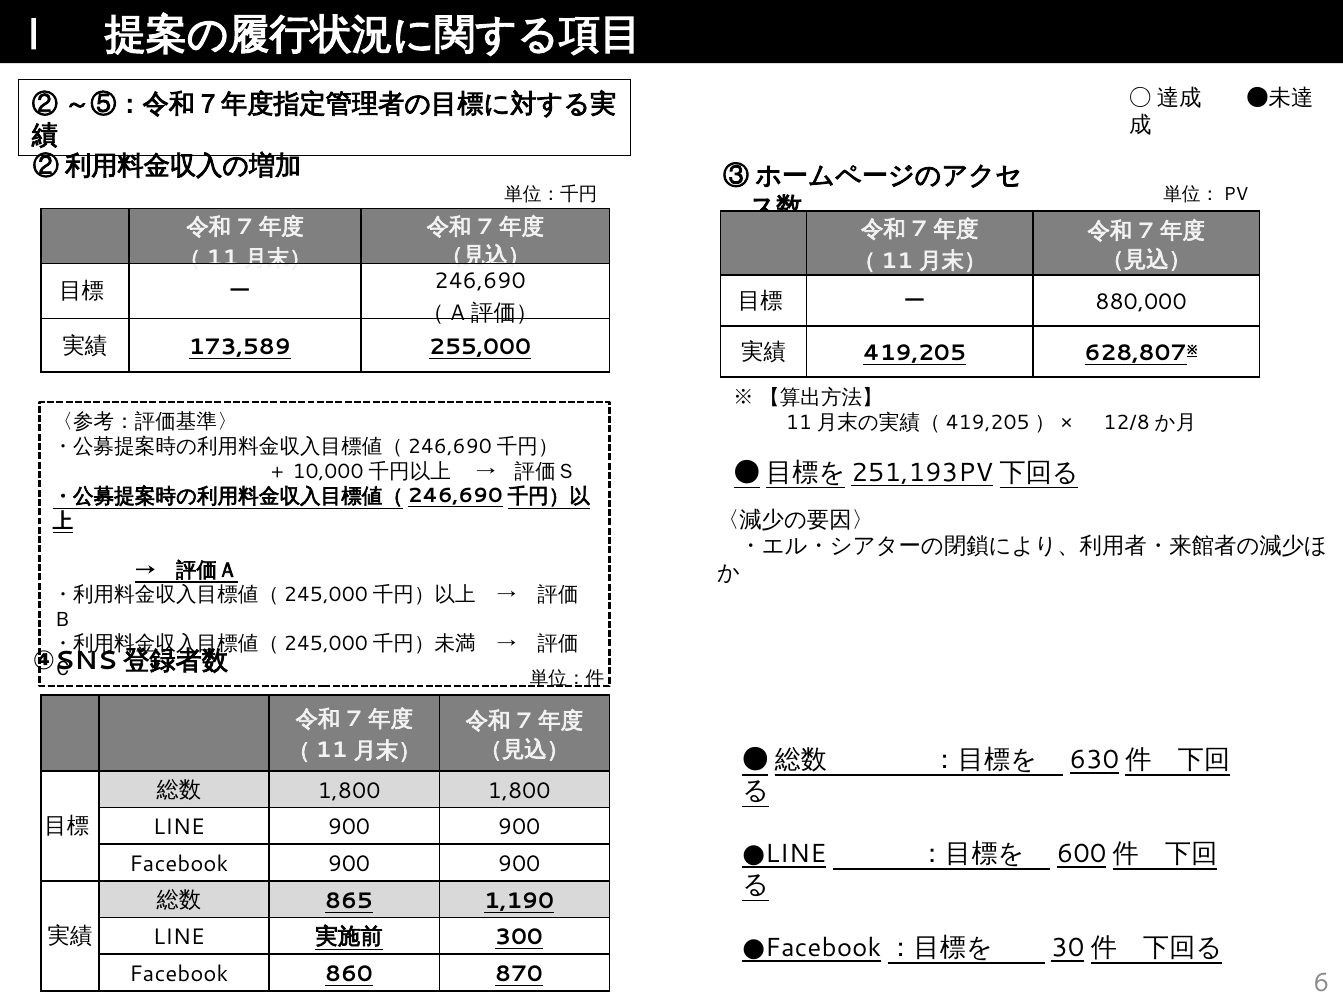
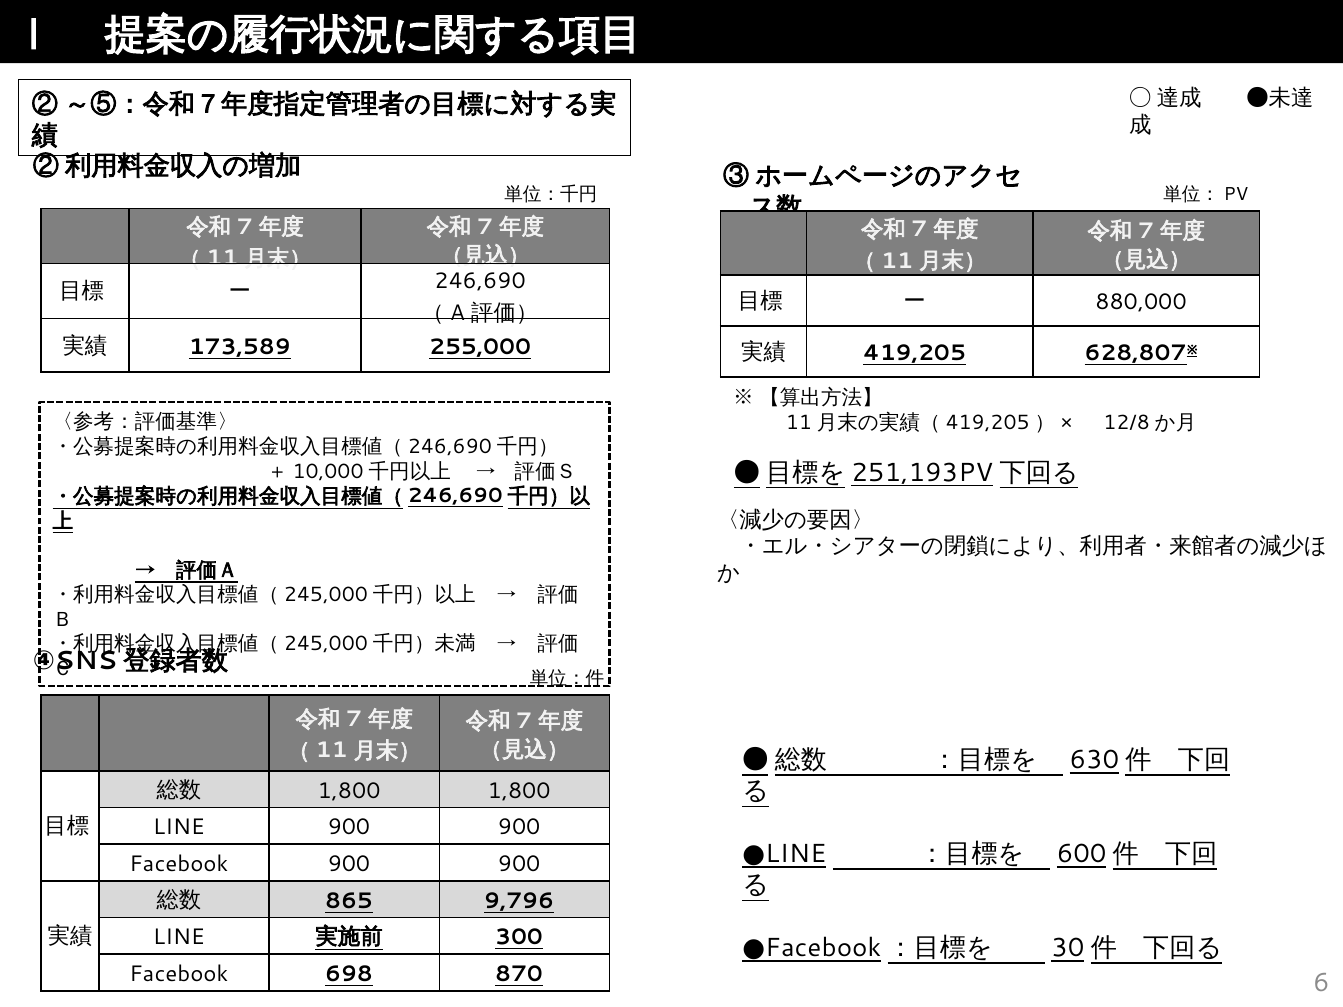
1,190: 1,190 -> 9,796
860: 860 -> 698
